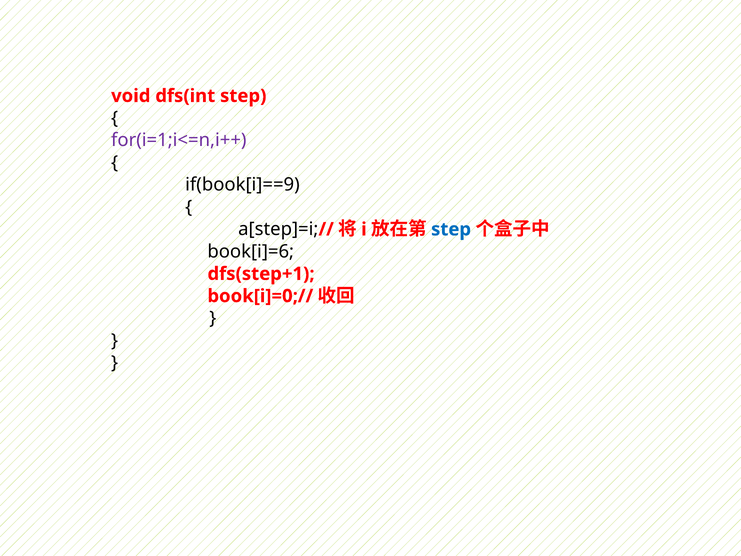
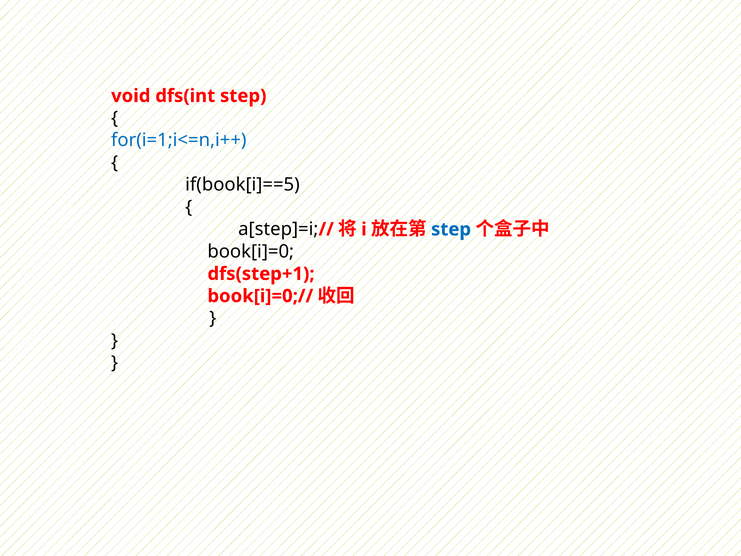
for(i=1;i<=n,i++ colour: purple -> blue
if(book[i]==9: if(book[i]==9 -> if(book[i]==5
book[i]=6: book[i]=6 -> book[i]=0
